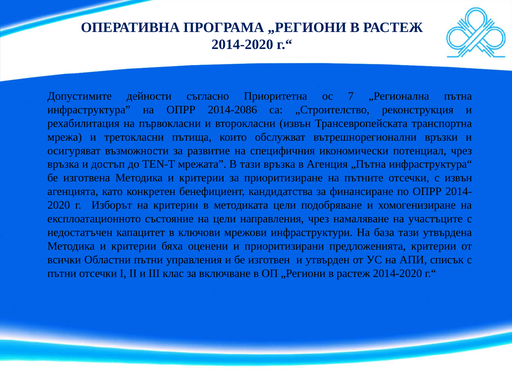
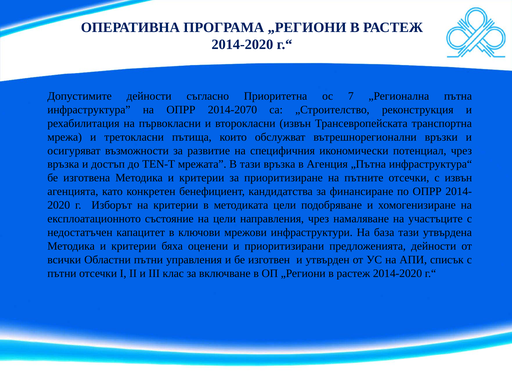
2014-2086: 2014-2086 -> 2014-2070
предложенията критерии: критерии -> дейности
